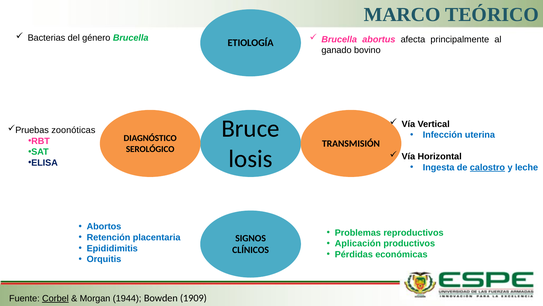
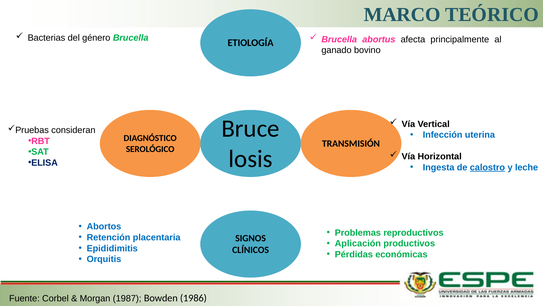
zoonóticas: zoonóticas -> consideran
Corbel underline: present -> none
1944: 1944 -> 1987
1909: 1909 -> 1986
